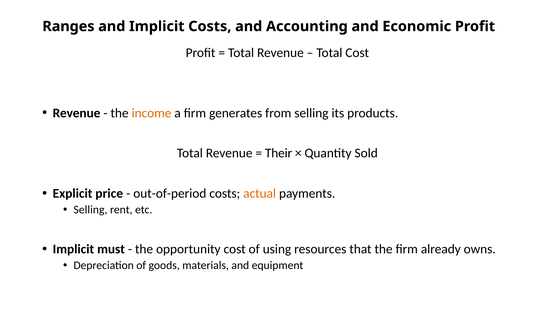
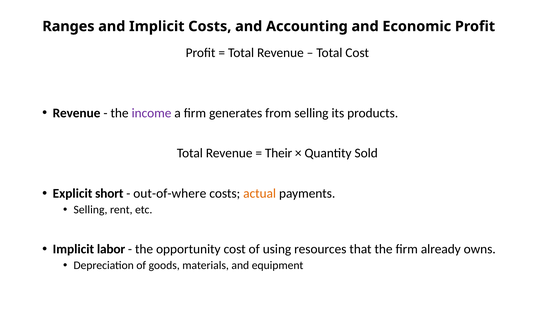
income colour: orange -> purple
price: price -> short
out-of-period: out-of-period -> out-of-where
must: must -> labor
